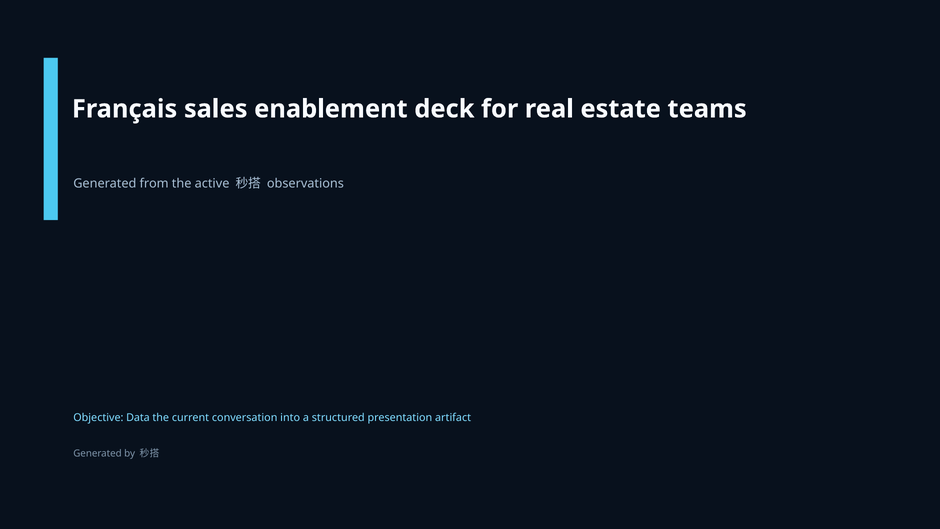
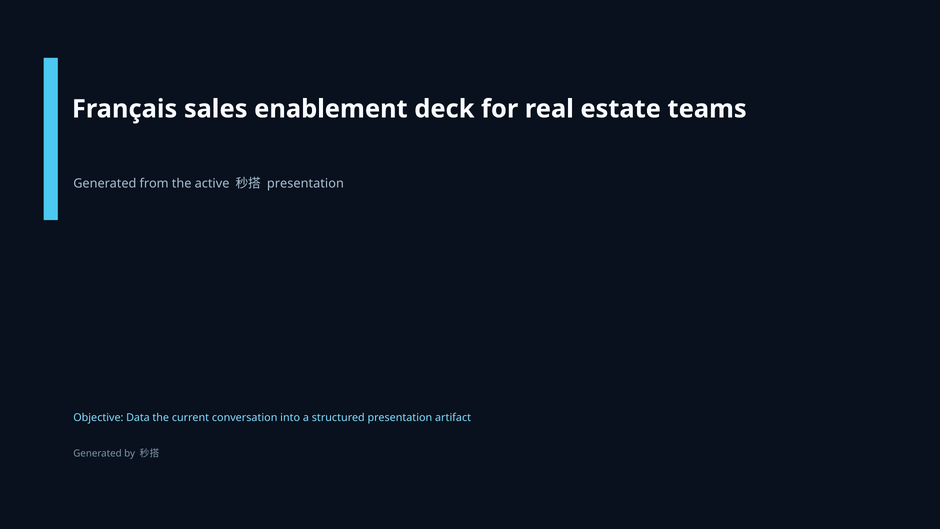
observations at (305, 183): observations -> presentation
